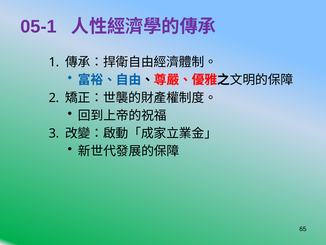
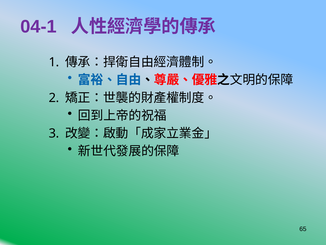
05-1: 05-1 -> 04-1
